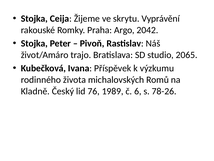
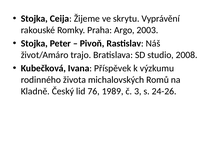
2042: 2042 -> 2003
2065: 2065 -> 2008
6: 6 -> 3
78-26: 78-26 -> 24-26
